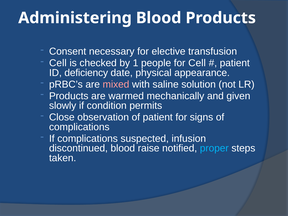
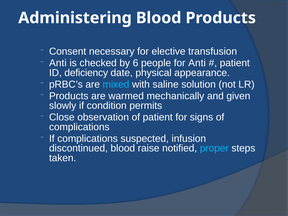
Cell at (58, 63): Cell -> Anti
1: 1 -> 6
for Cell: Cell -> Anti
mixed colour: pink -> light blue
